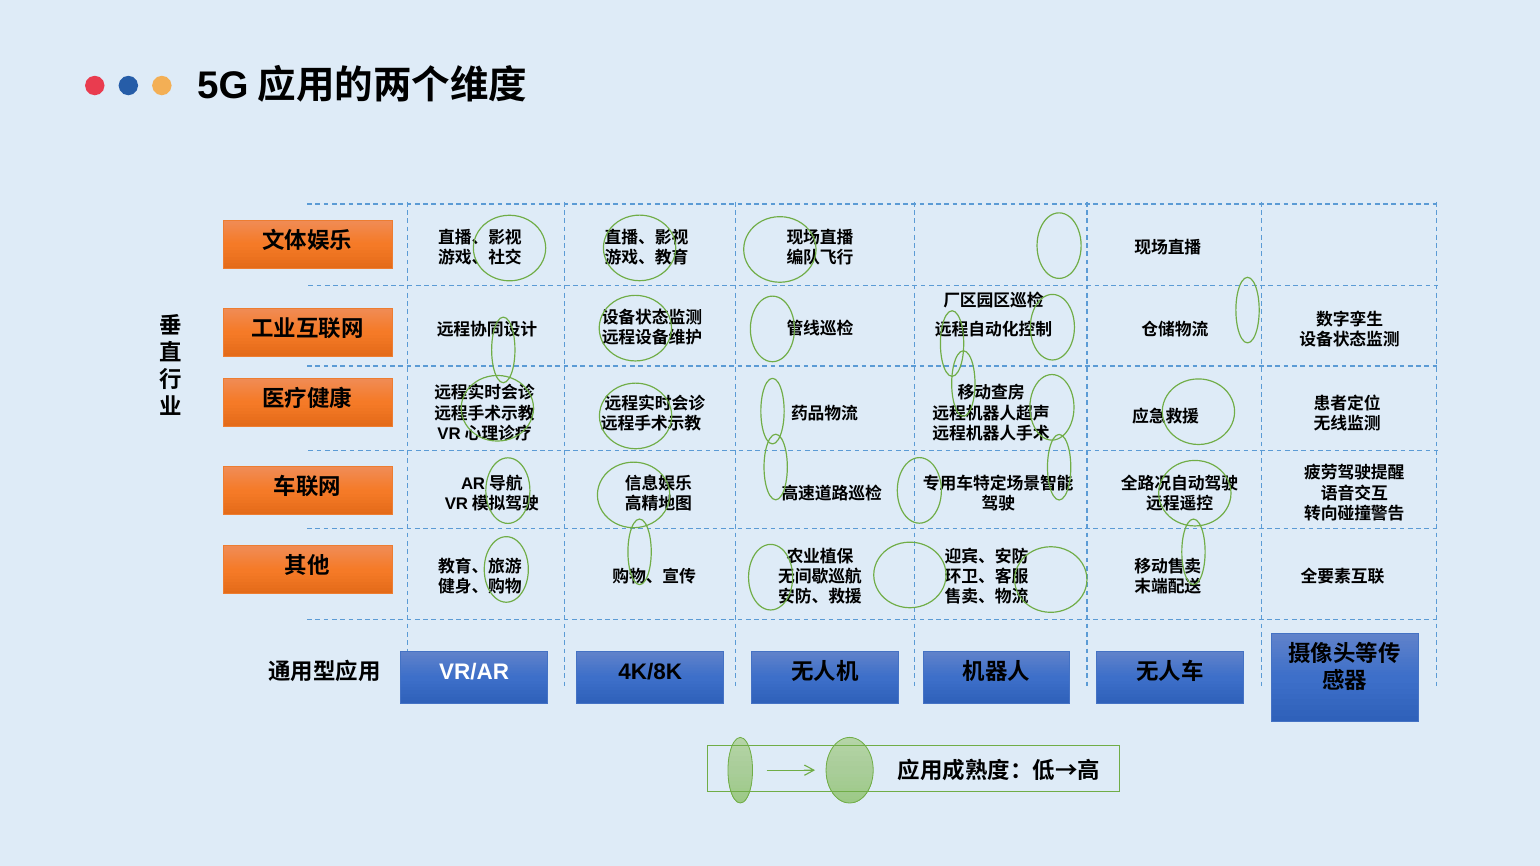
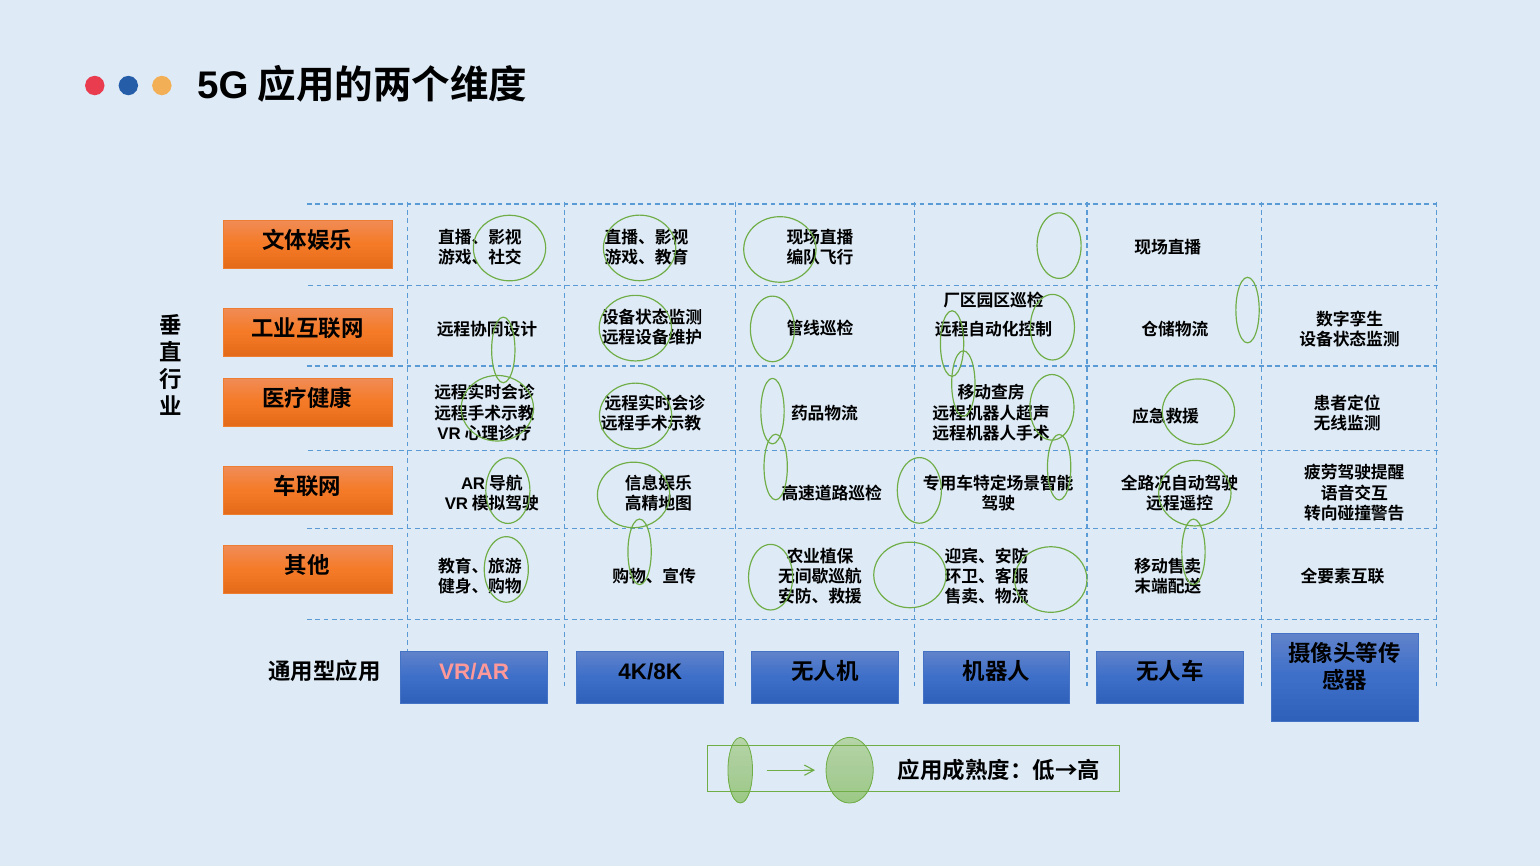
VR/AR colour: white -> pink
